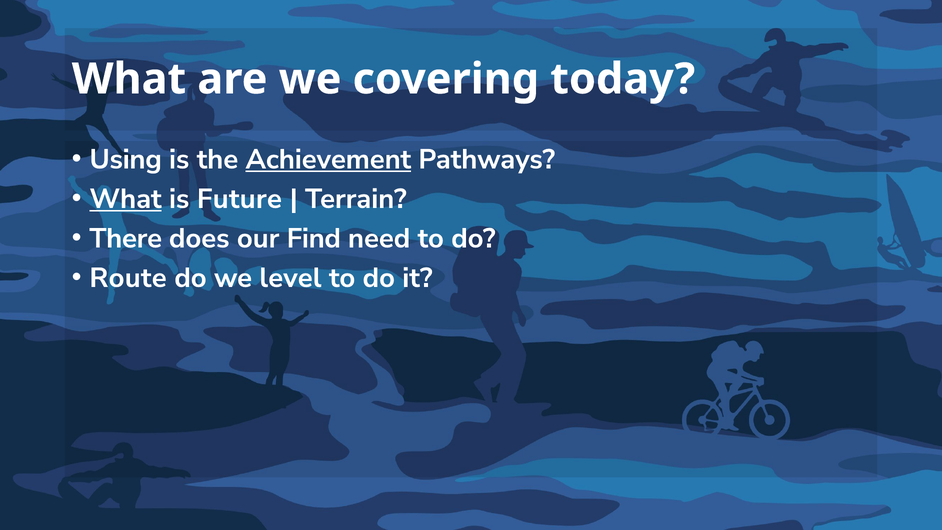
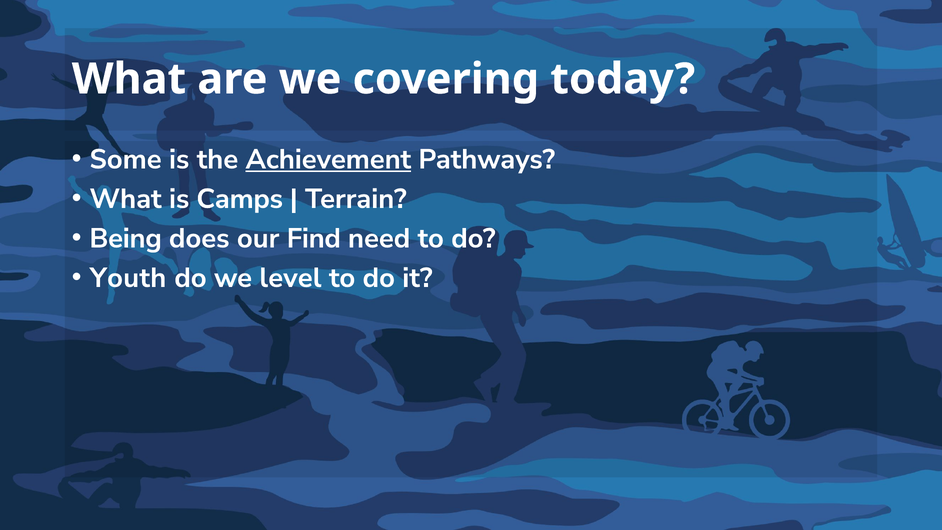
Using: Using -> Some
What at (126, 199) underline: present -> none
Future: Future -> Camps
There: There -> Being
Route: Route -> Youth
